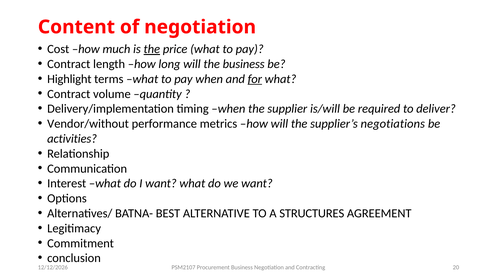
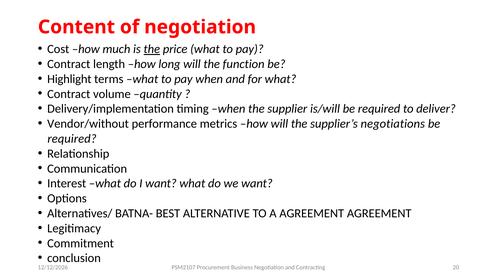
the business: business -> function
for underline: present -> none
activities at (72, 138): activities -> required
A STRUCTURES: STRUCTURES -> AGREEMENT
